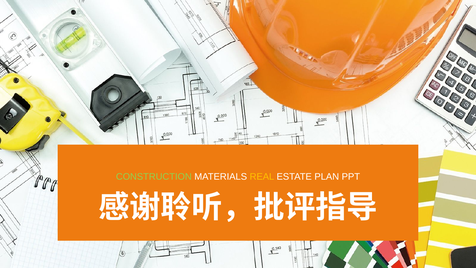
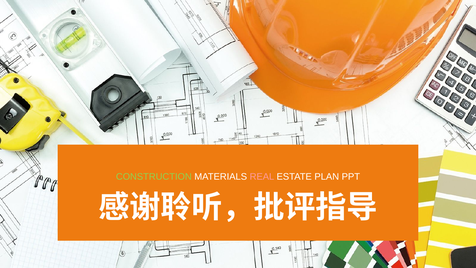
REAL colour: yellow -> pink
